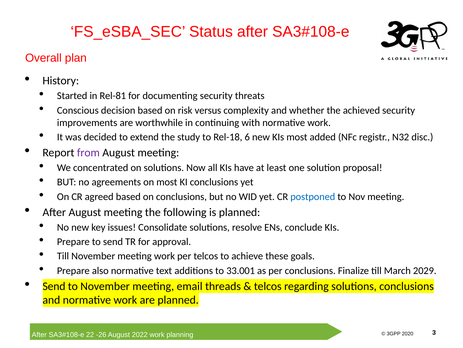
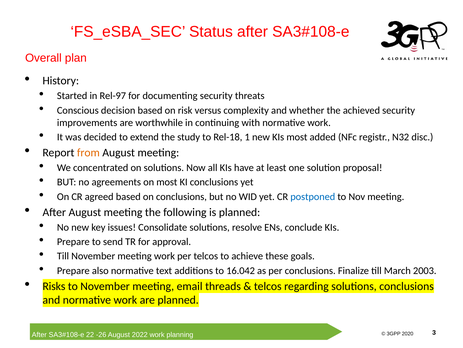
Rel-81: Rel-81 -> Rel-97
6: 6 -> 1
from colour: purple -> orange
33.001: 33.001 -> 16.042
2029: 2029 -> 2003
Send at (54, 286): Send -> Risks
